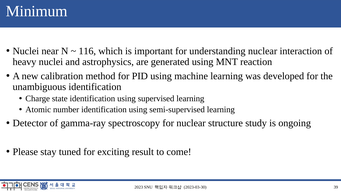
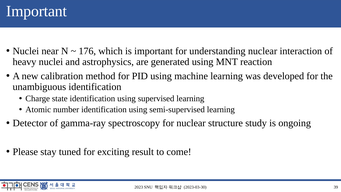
Minimum at (37, 11): Minimum -> Important
116: 116 -> 176
